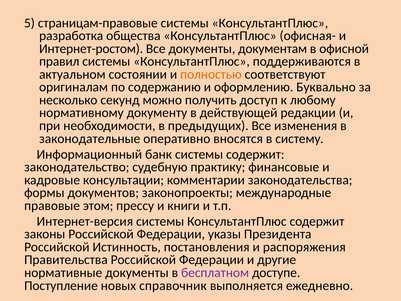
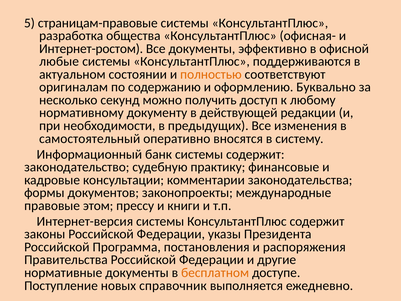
документам: документам -> эффективно
правил: правил -> любые
законодательные: законодательные -> самостоятельный
Истинность: Истинность -> Программа
бесплатном colour: purple -> orange
